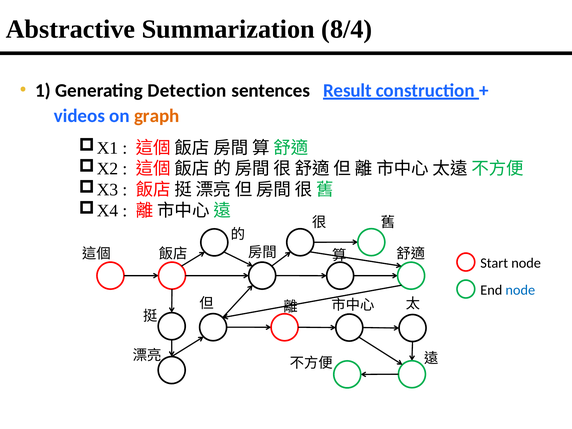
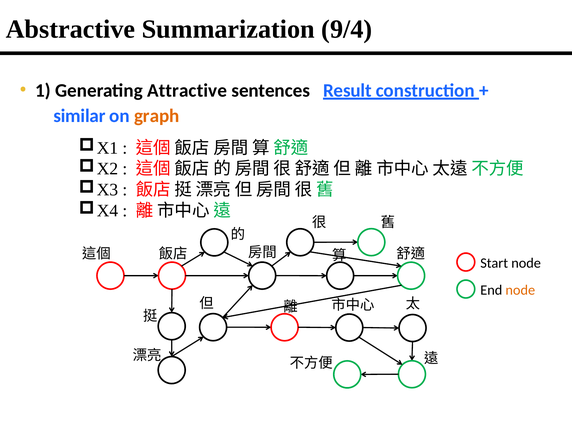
8/4: 8/4 -> 9/4
Detection: Detection -> Attractive
videos: videos -> similar
node at (520, 290) colour: blue -> orange
